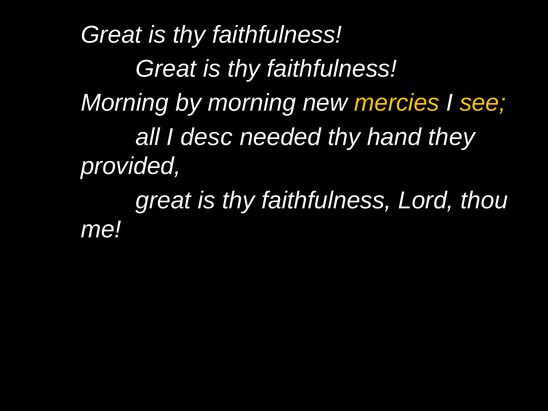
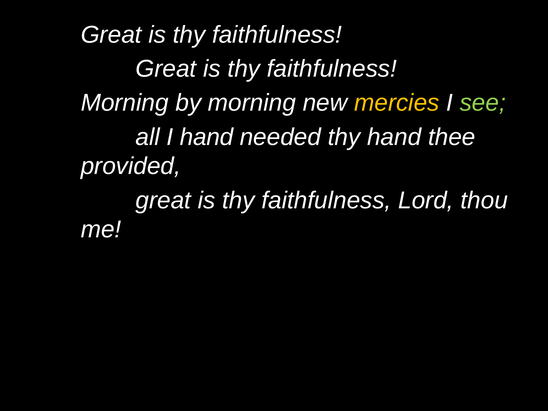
see colour: yellow -> light green
I desc: desc -> hand
they: they -> thee
